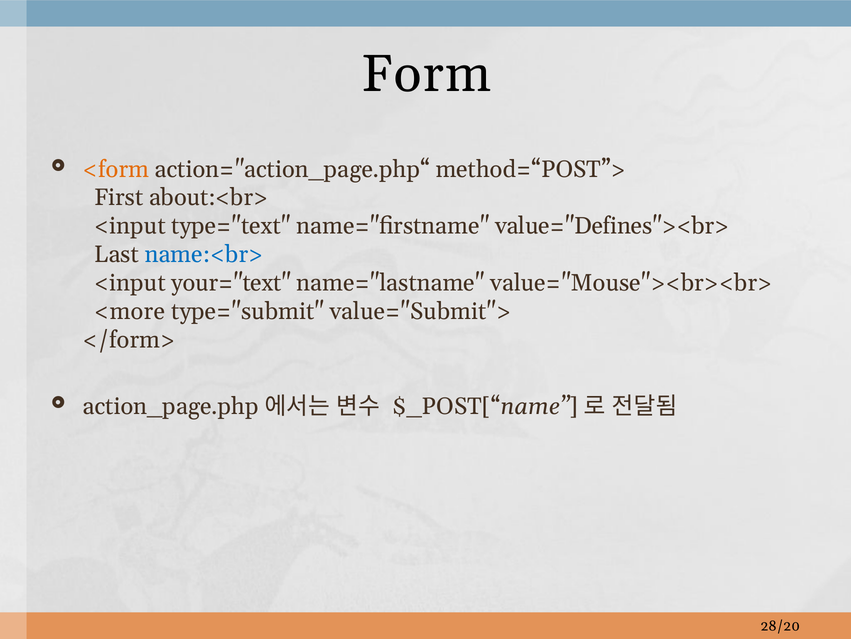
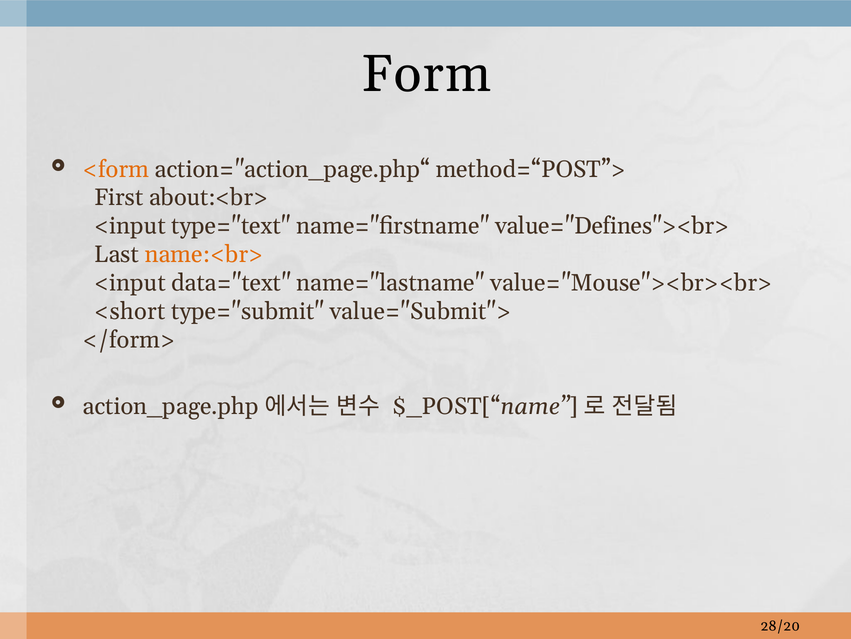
name:<br> colour: blue -> orange
your="text: your="text -> data="text
<more: <more -> <short
